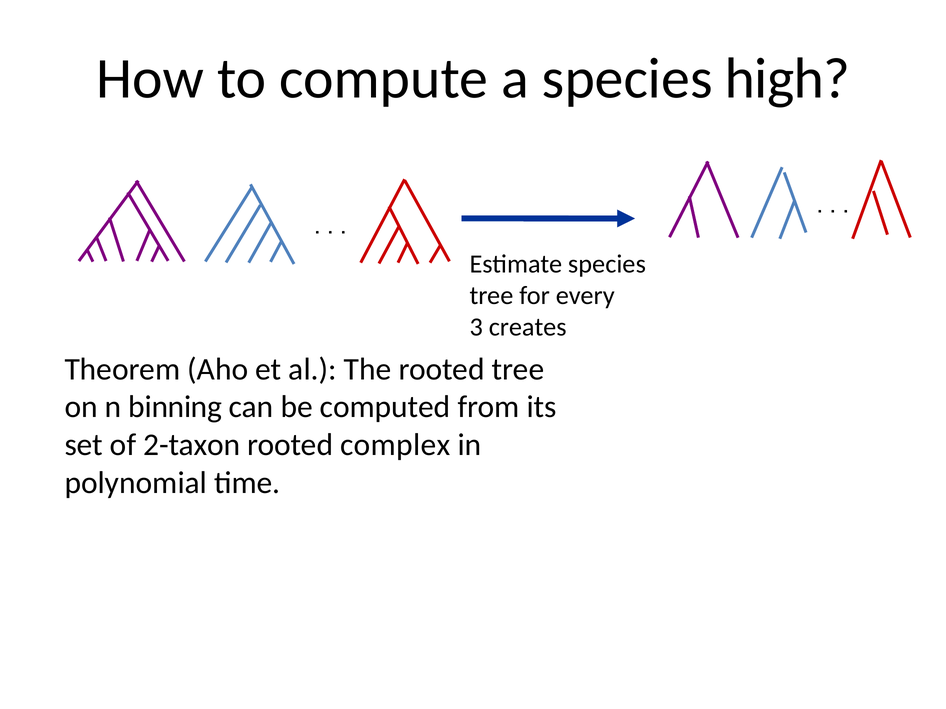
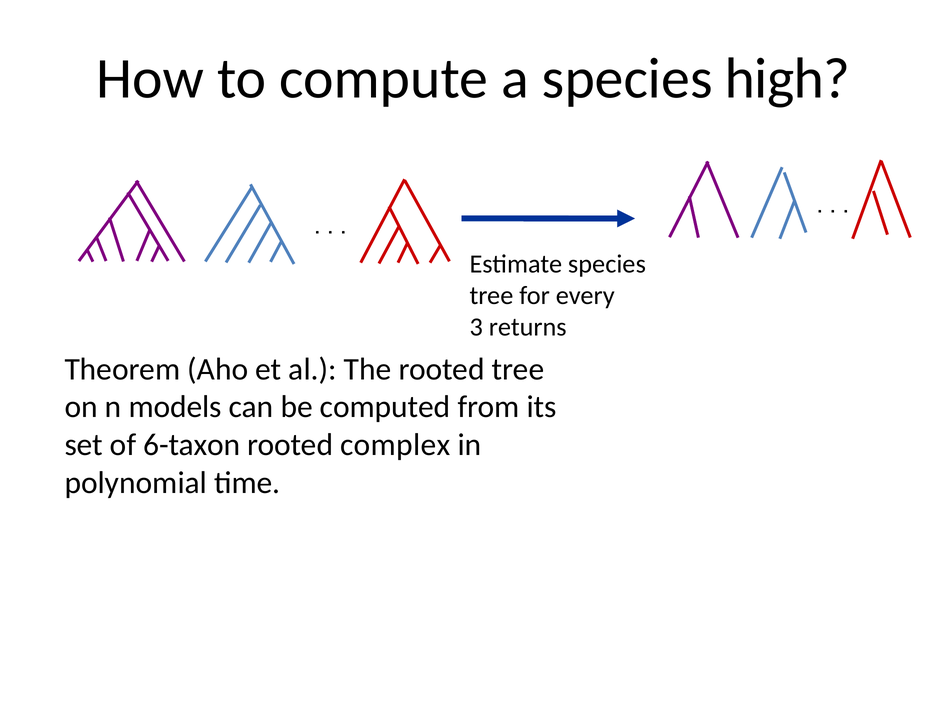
creates: creates -> returns
binning: binning -> models
2-taxon: 2-taxon -> 6-taxon
